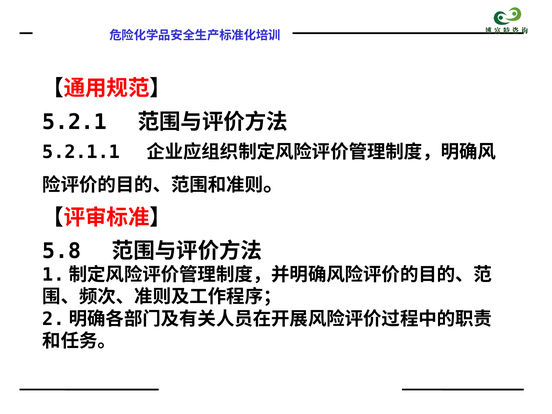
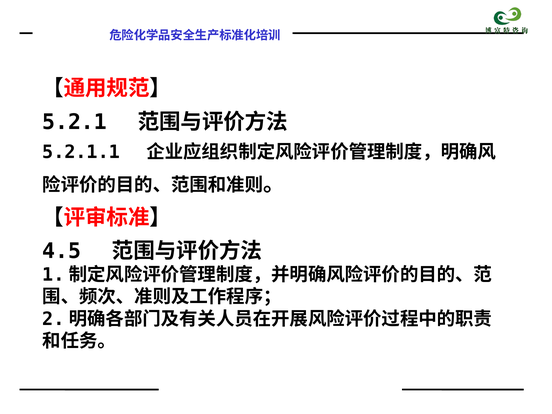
5.8: 5.8 -> 4.5
